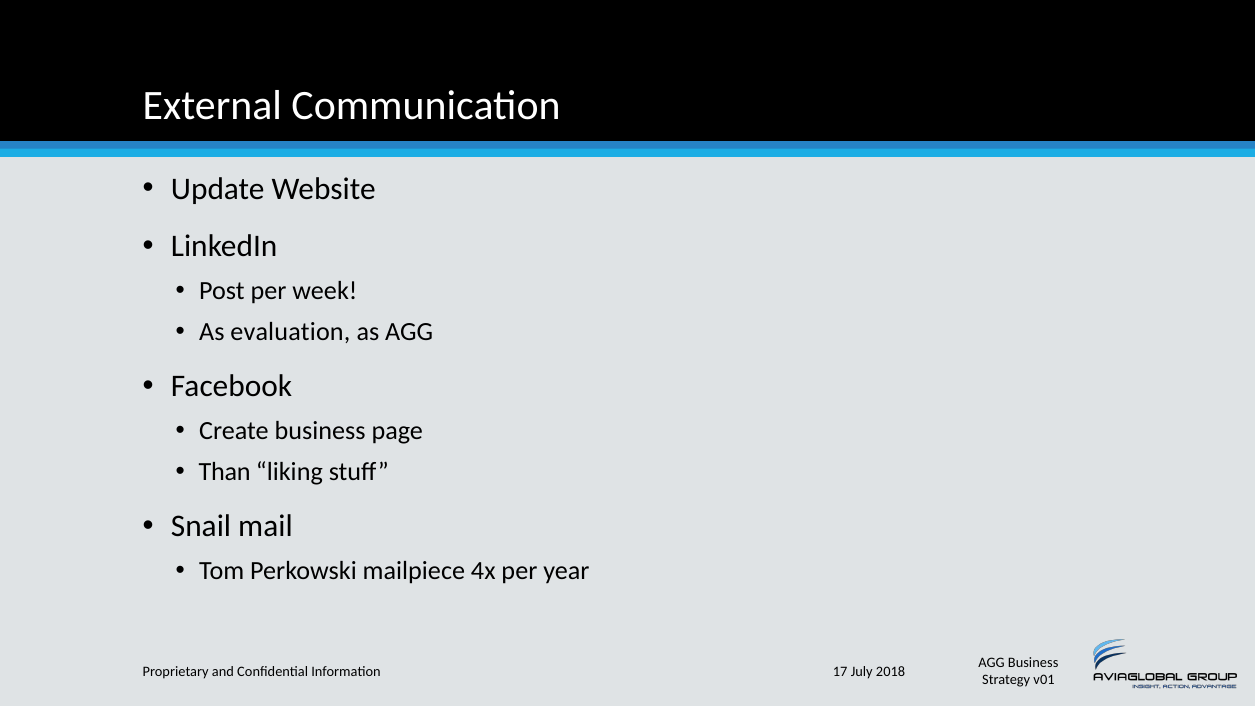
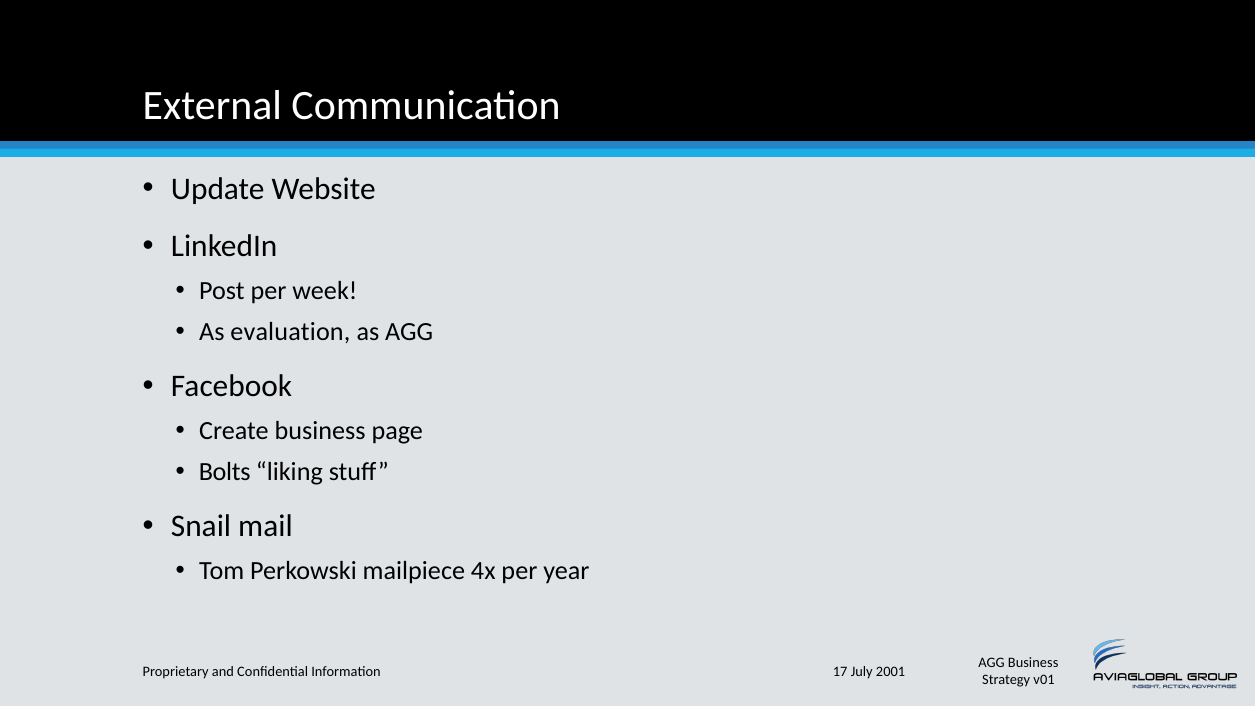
Than: Than -> Bolts
2018: 2018 -> 2001
